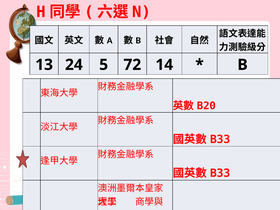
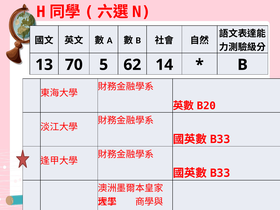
24: 24 -> 70
72: 72 -> 62
